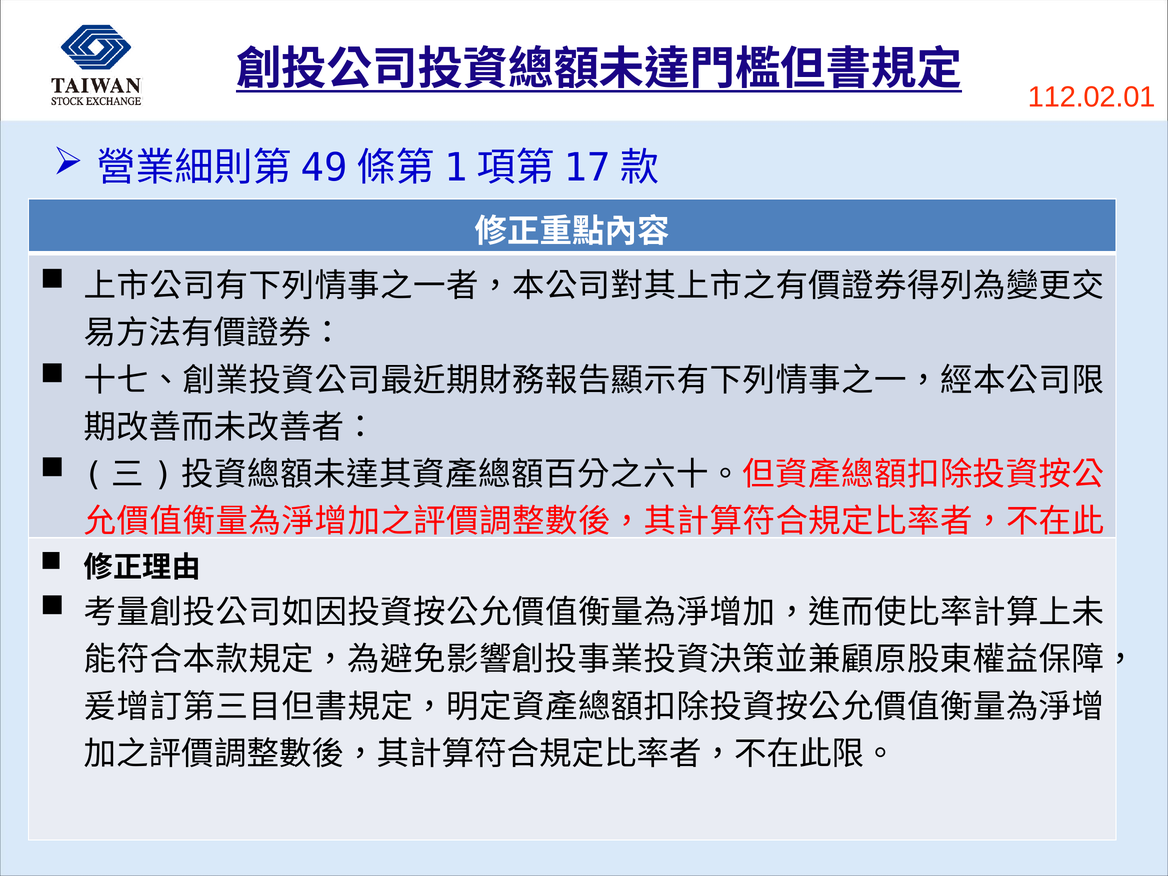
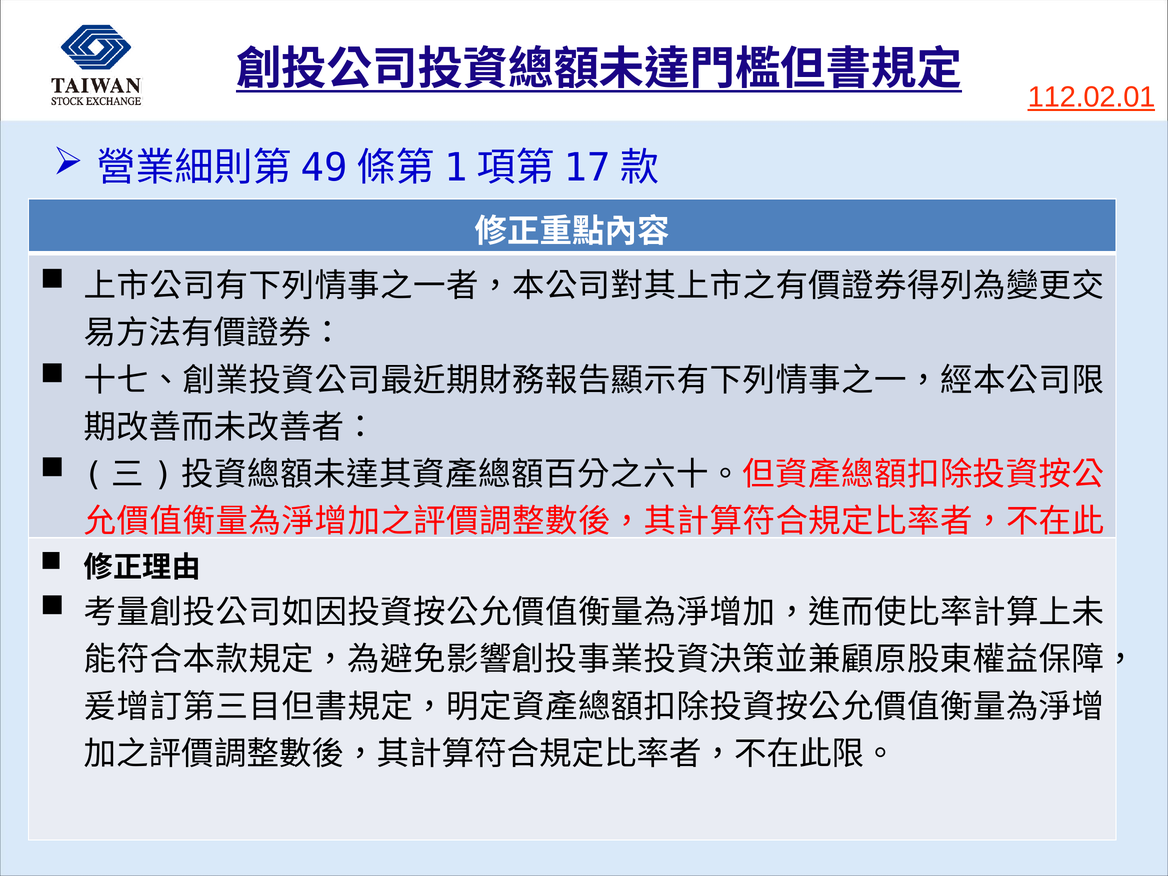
112.02.01 underline: none -> present
